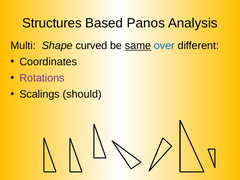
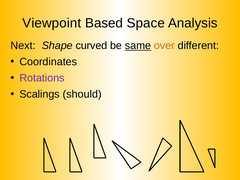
Structures: Structures -> Viewpoint
Panos: Panos -> Space
Multi: Multi -> Next
over colour: blue -> orange
